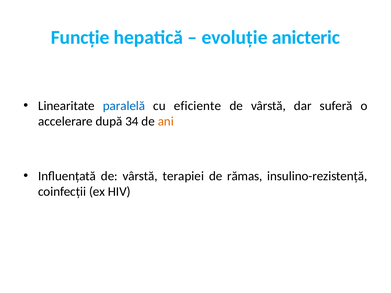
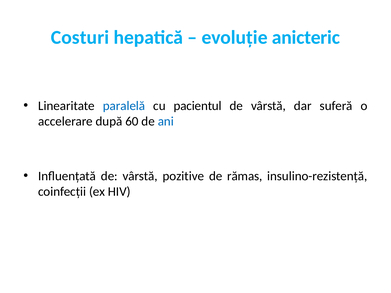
Funcție: Funcție -> Costuri
eficiente: eficiente -> pacientul
34: 34 -> 60
ani colour: orange -> blue
terapiei: terapiei -> pozitive
